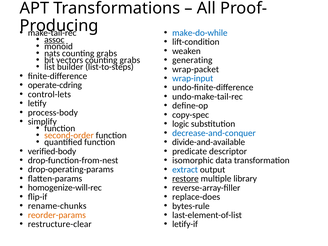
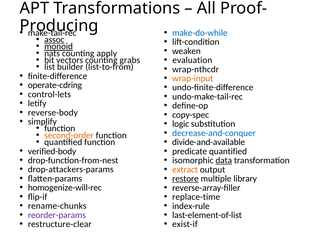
monoid underline: none -> present
nats counting grabs: grabs -> apply
generating: generating -> evaluation
list-to-steps: list-to-steps -> list-to-from
wrap-packet: wrap-packet -> wrap-nthcdr
wrap-input colour: blue -> orange
process-body: process-body -> reverse-body
predicate descriptor: descriptor -> quantified
data underline: none -> present
drop-operating-params: drop-operating-params -> drop-attackers-params
extract colour: blue -> orange
replace-does: replace-does -> replace-time
bytes-rule: bytes-rule -> index-rule
reorder-params colour: orange -> purple
letify-if: letify-if -> exist-if
